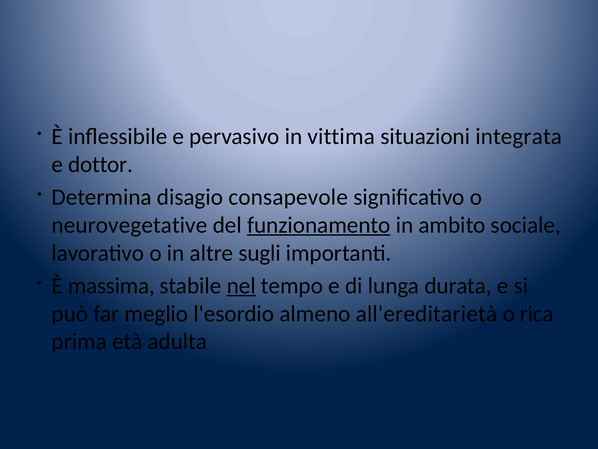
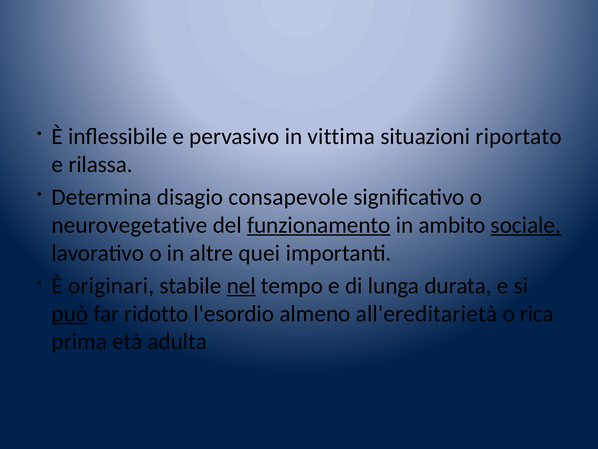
integrata: integrata -> riportato
dottor: dottor -> rilassa
sociale underline: none -> present
sugli: sugli -> quei
massima: massima -> originari
può underline: none -> present
meglio: meglio -> ridotto
